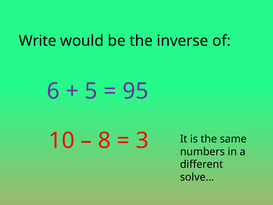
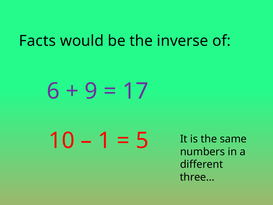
Write: Write -> Facts
5: 5 -> 9
95: 95 -> 17
8: 8 -> 1
3: 3 -> 5
solve…: solve… -> three…
